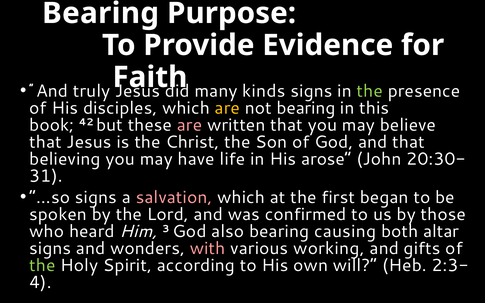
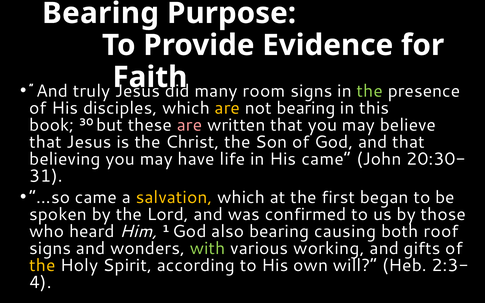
kinds: kinds -> room
42: 42 -> 30
His arose: arose -> came
…so signs: signs -> came
salvation colour: pink -> yellow
3: 3 -> 1
altar: altar -> roof
with colour: pink -> light green
the at (42, 266) colour: light green -> yellow
